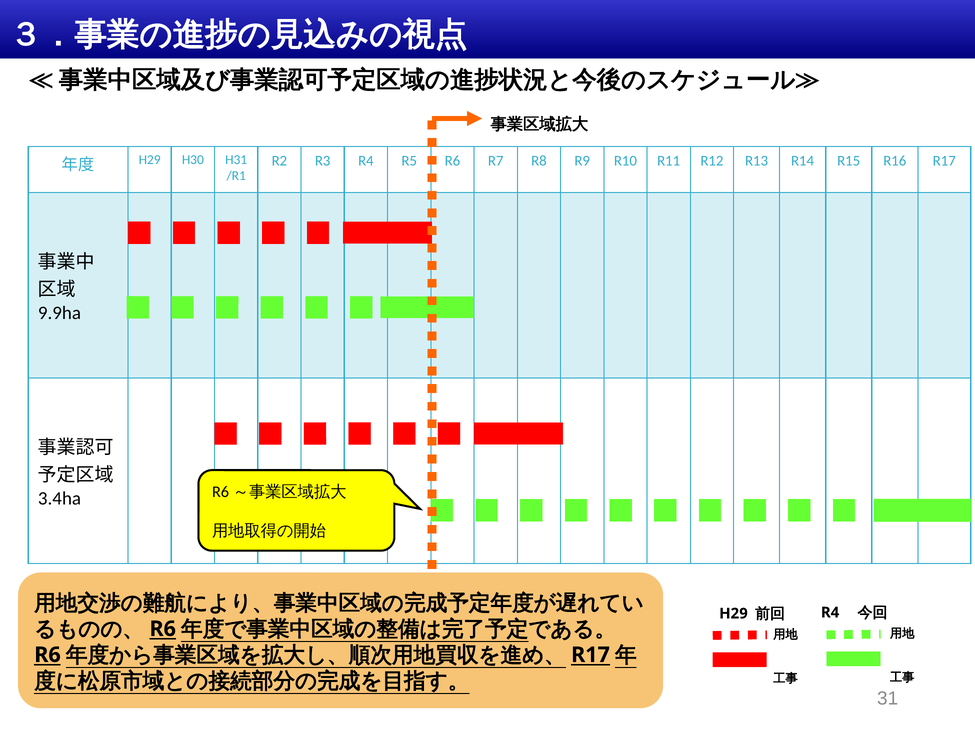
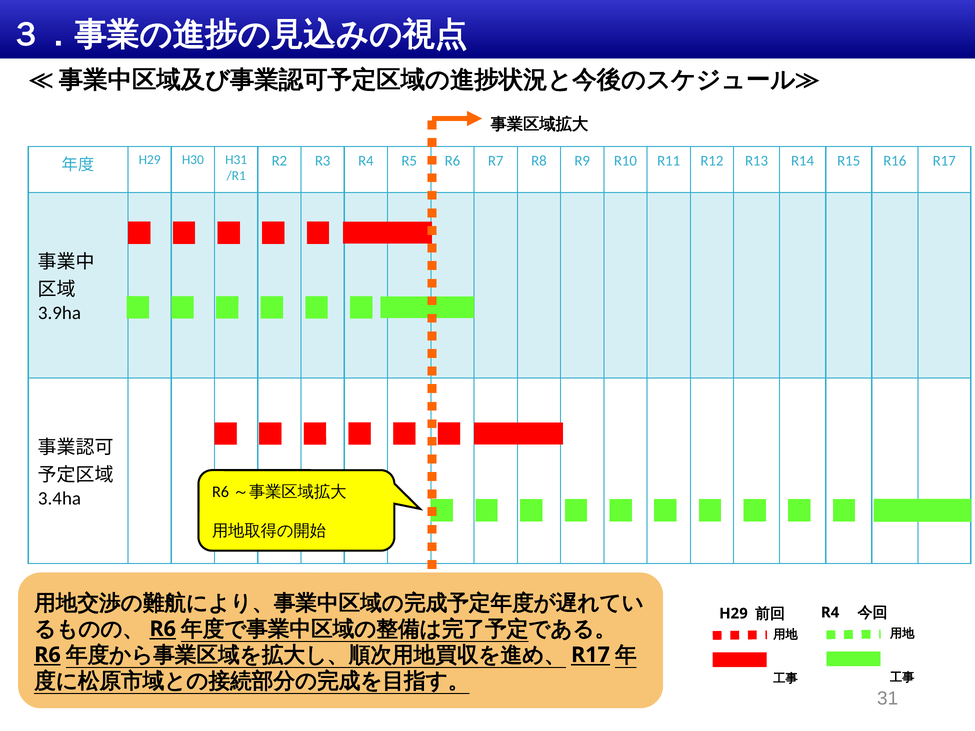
9.9ha: 9.9ha -> 3.9ha
